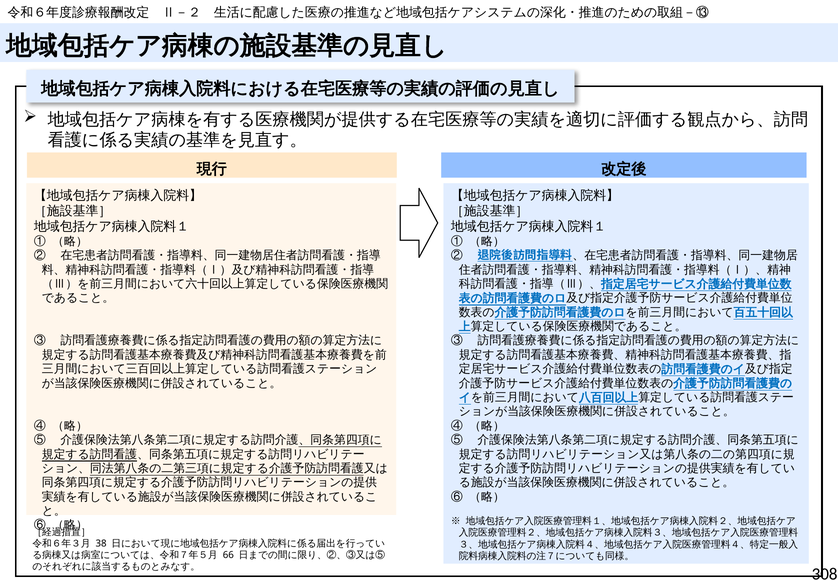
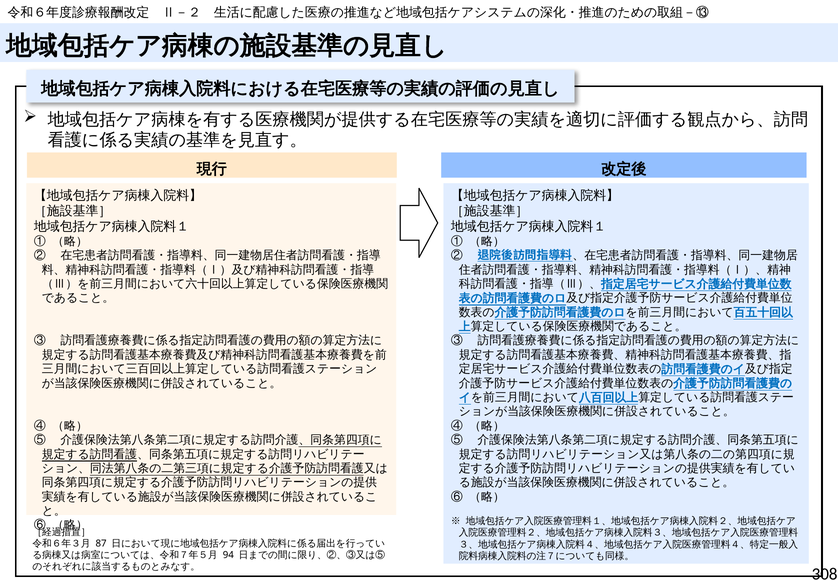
38: 38 -> 87
66: 66 -> 94
